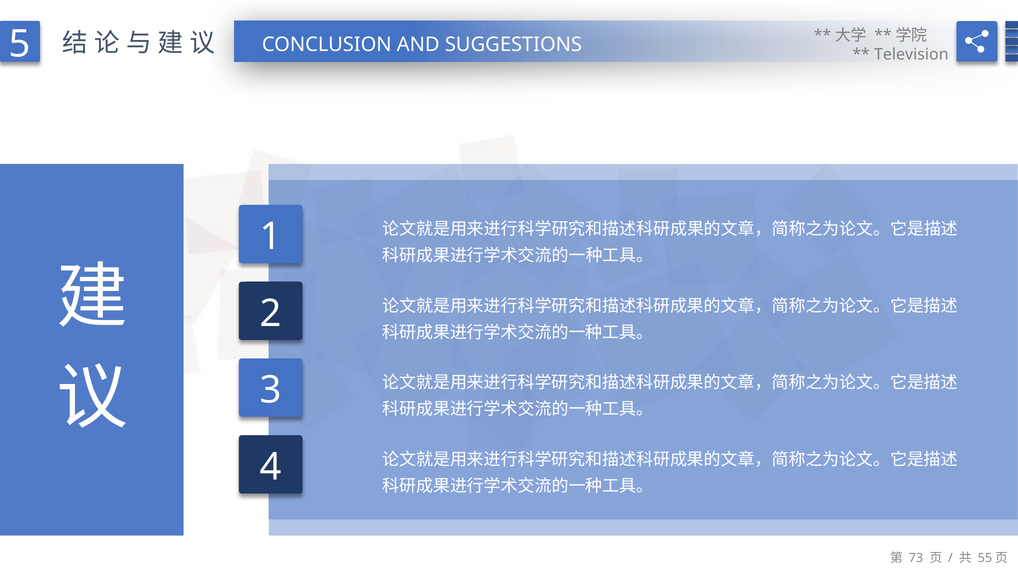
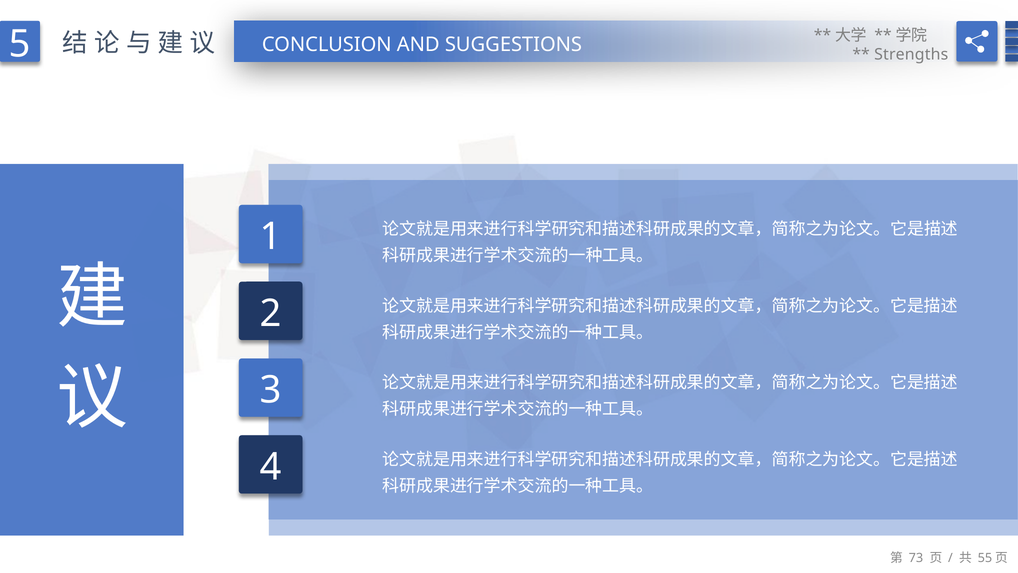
Television: Television -> Strengths
